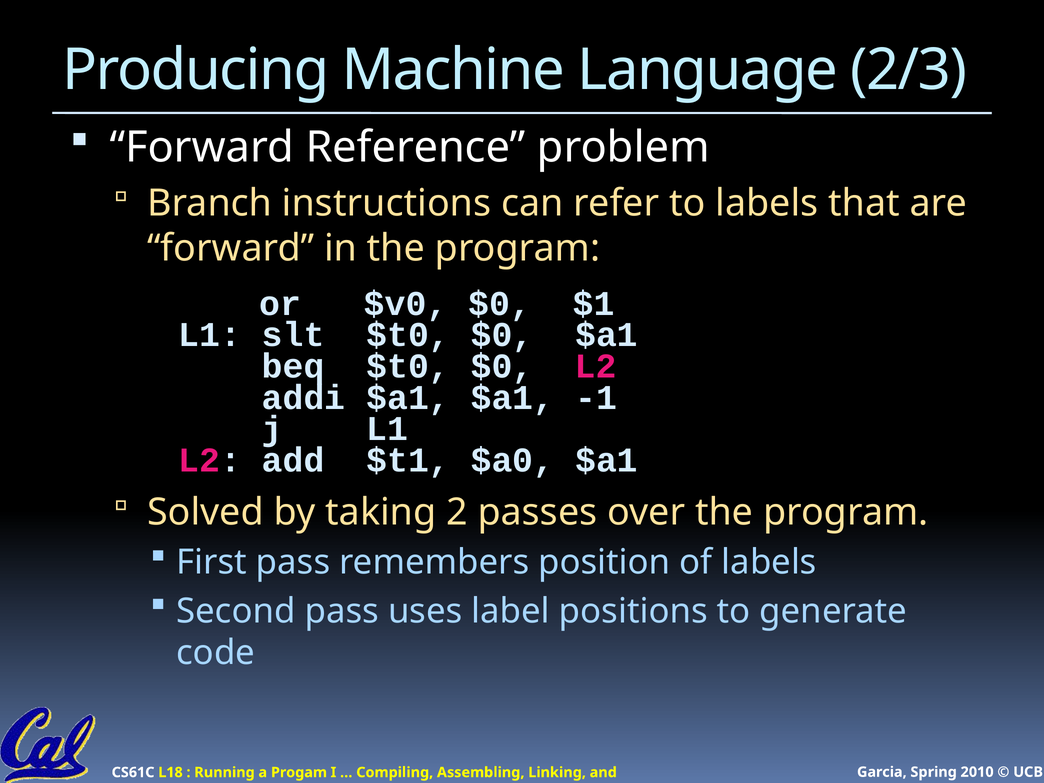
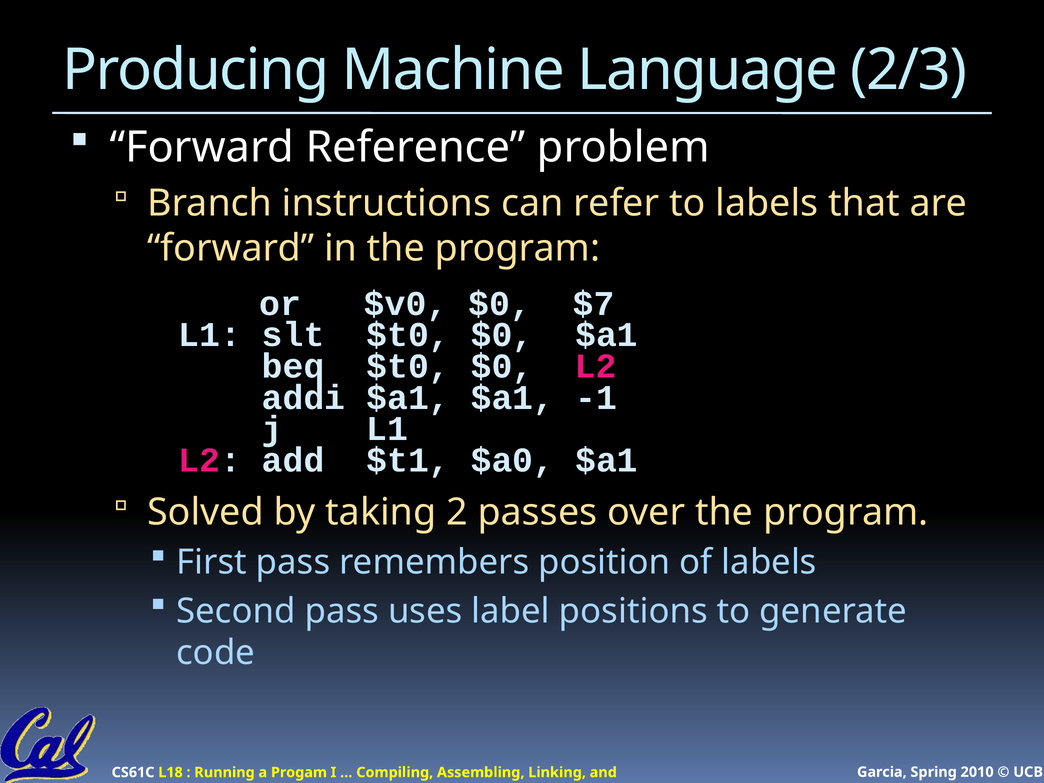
$1: $1 -> $7
